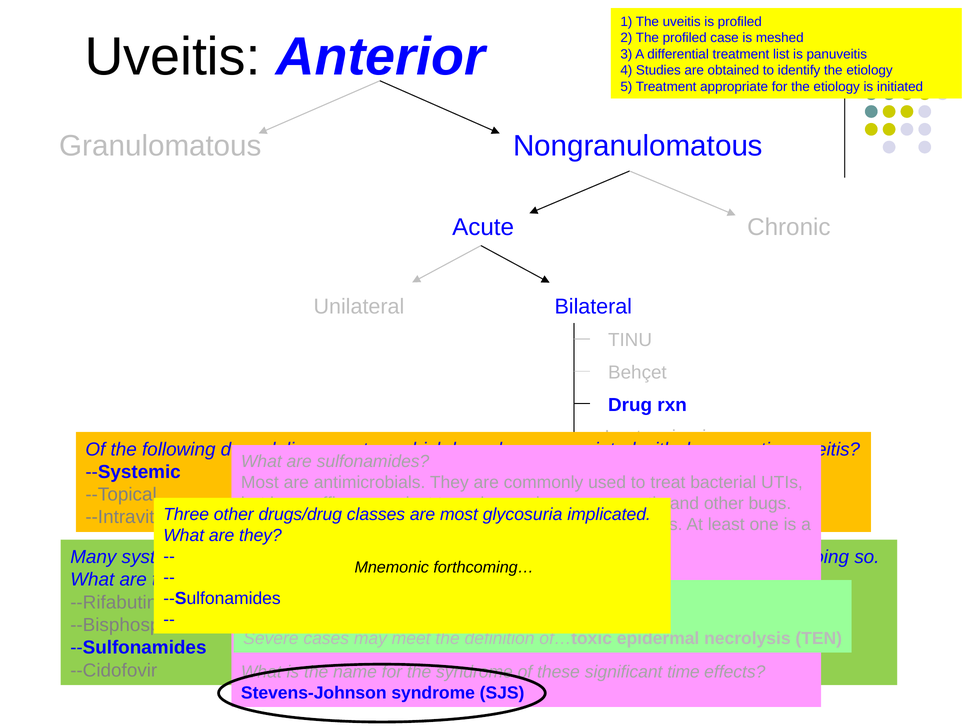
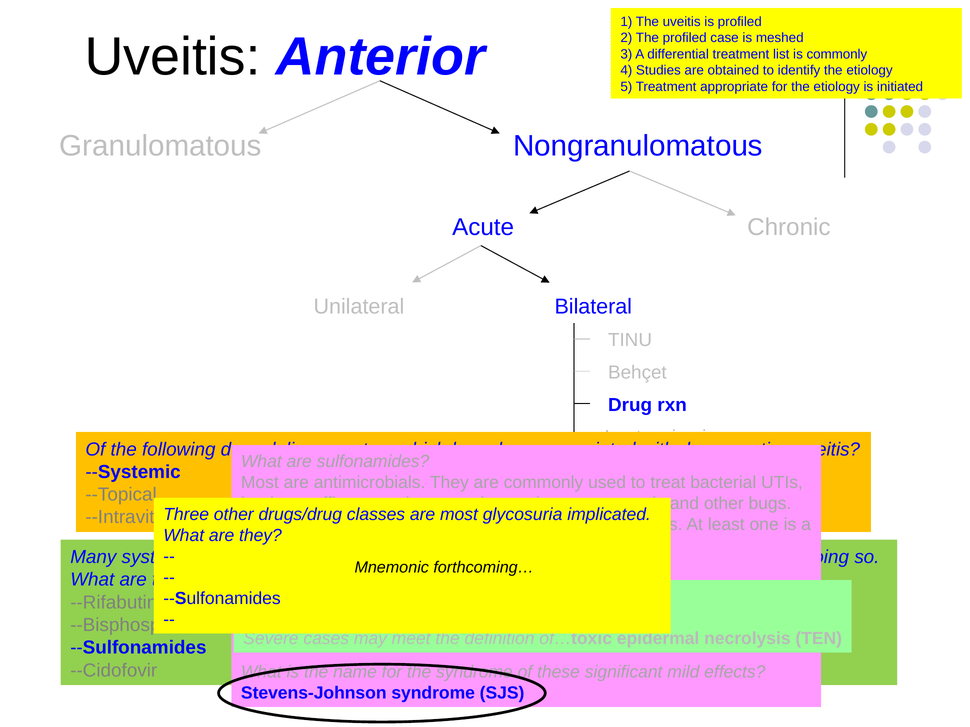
is panuveitis: panuveitis -> commonly
time: time -> mild
